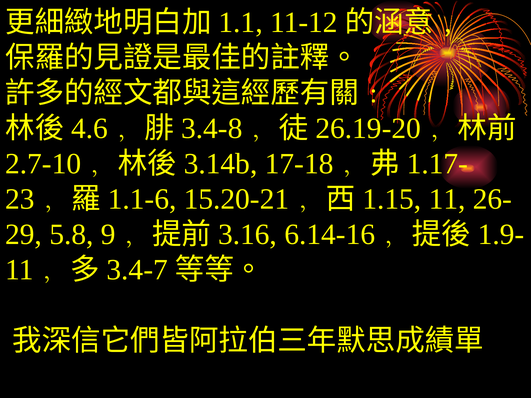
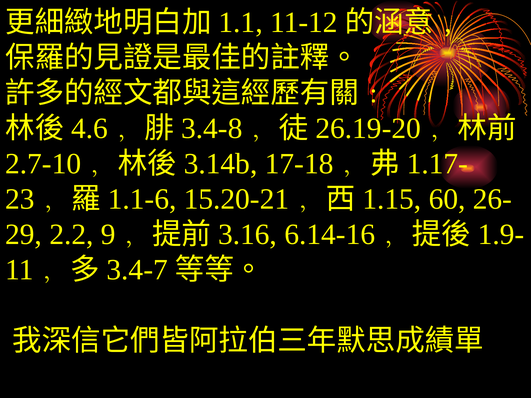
11 at (447, 199): 11 -> 60
5.8: 5.8 -> 2.2
